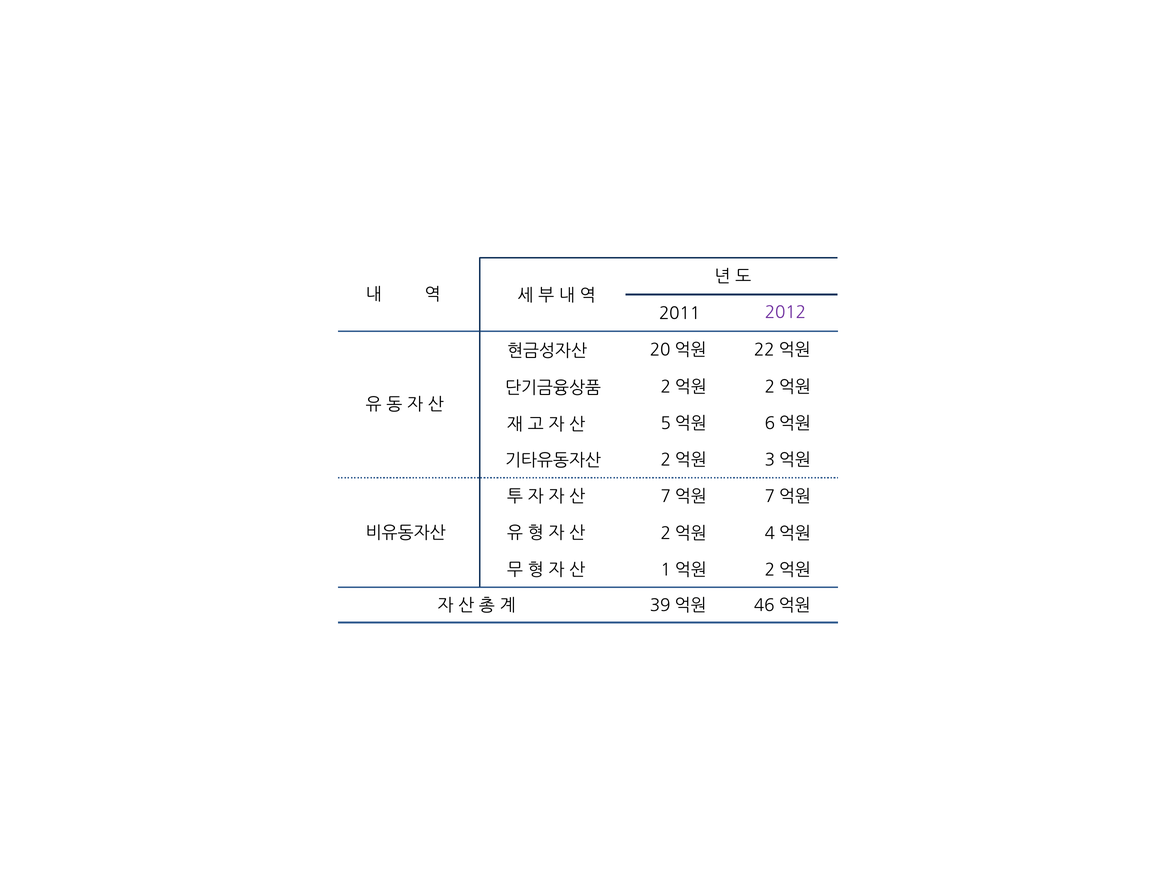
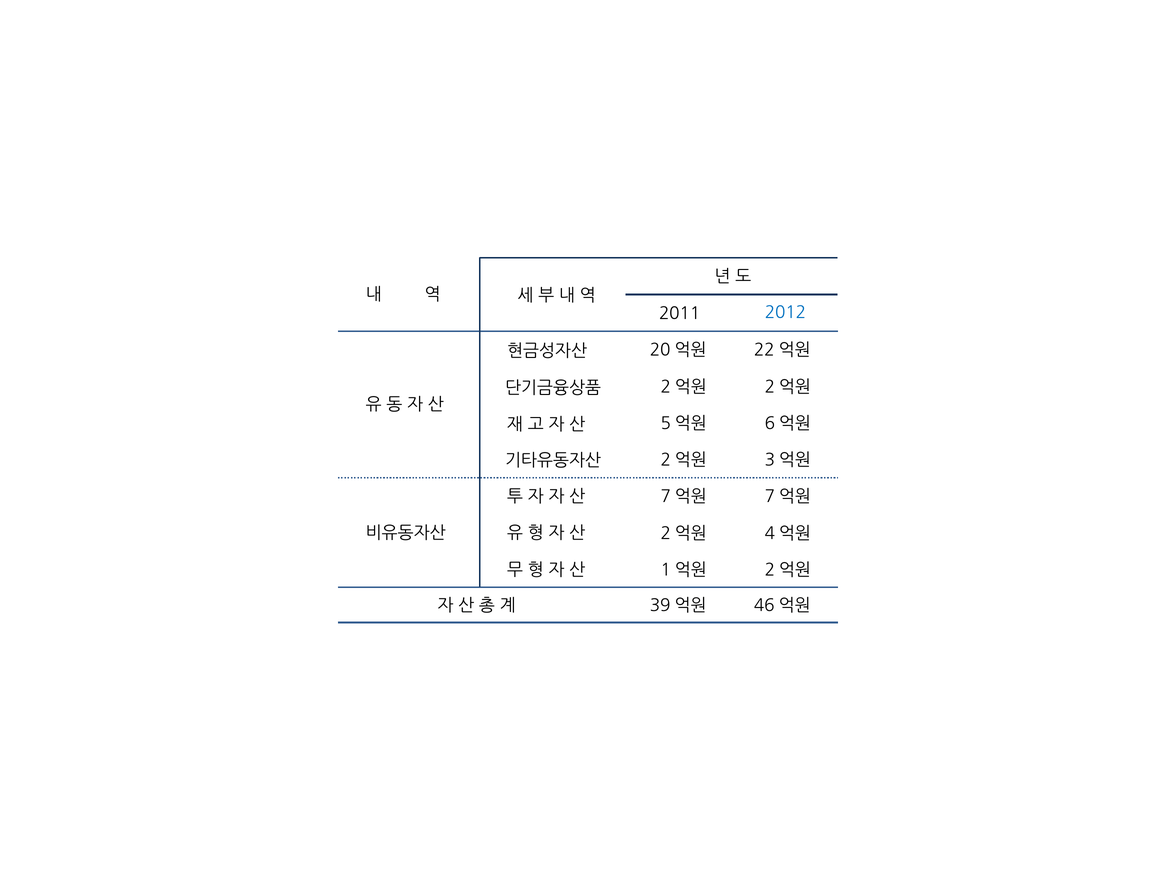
2012 colour: purple -> blue
